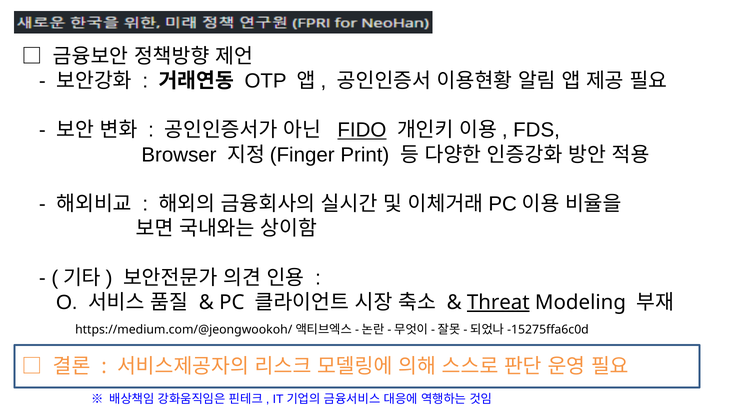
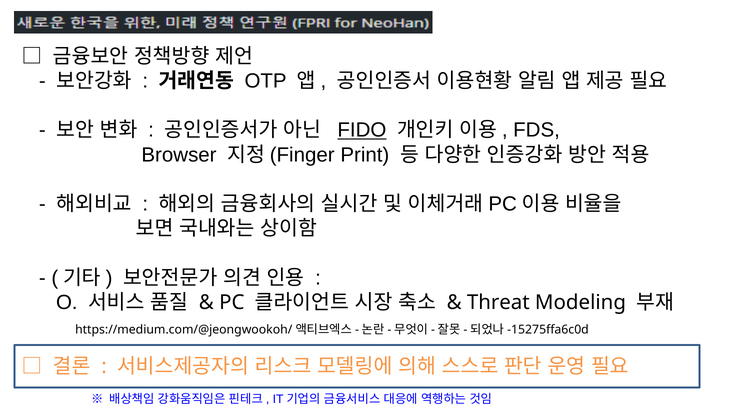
Threat underline: present -> none
